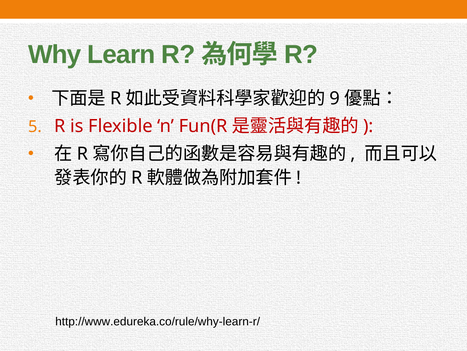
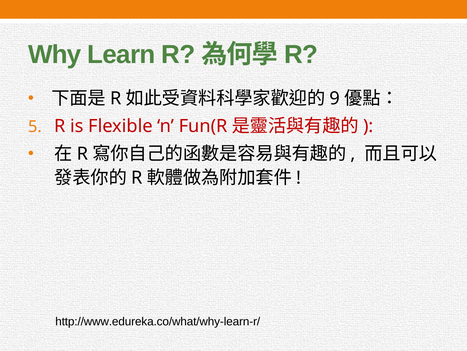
http://www.edureka.co/rule/why-learn-r/: http://www.edureka.co/rule/why-learn-r/ -> http://www.edureka.co/what/why-learn-r/
